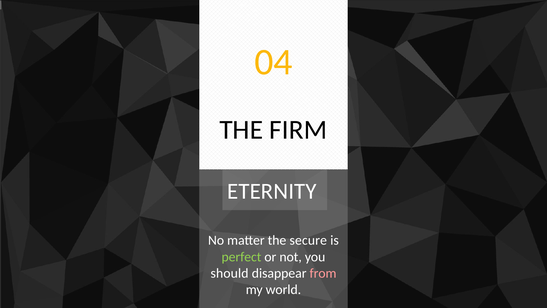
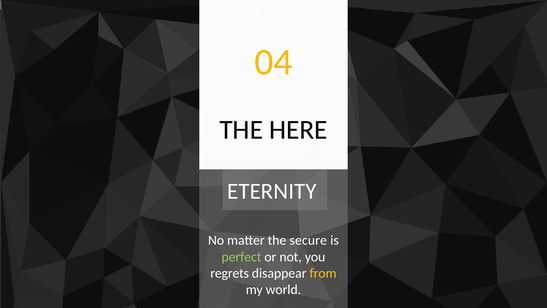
FIRM: FIRM -> HERE
should: should -> regrets
from colour: pink -> yellow
